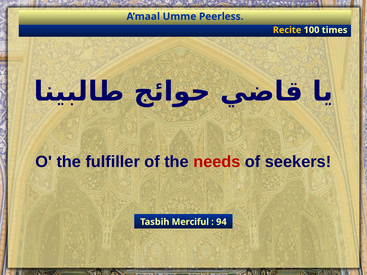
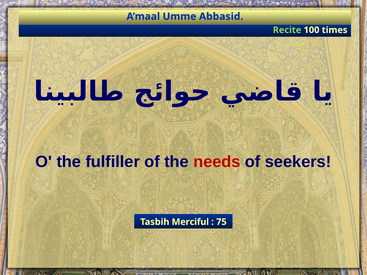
Peerless: Peerless -> Abbasid
Recite colour: yellow -> light green
94: 94 -> 75
